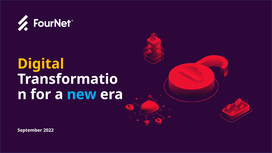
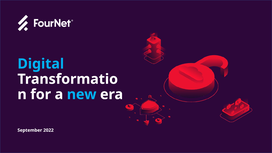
Digital colour: yellow -> light blue
